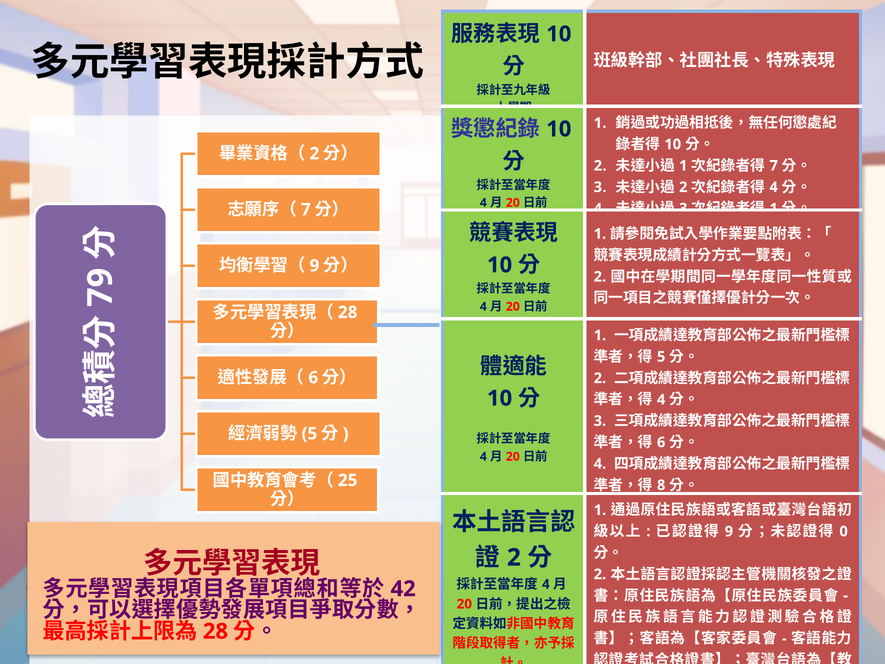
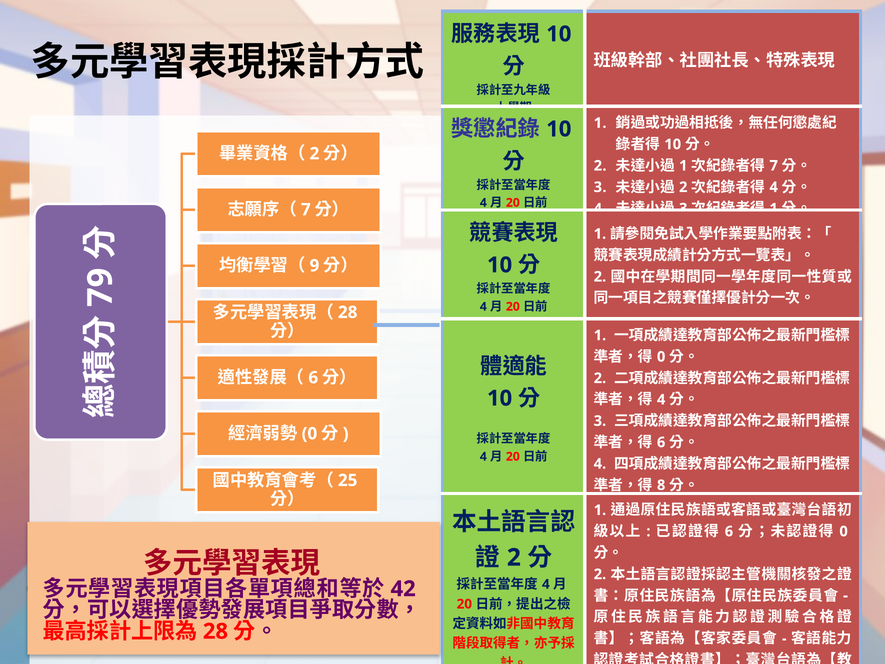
5 at (661, 357): 5 -> 0
5 at (309, 434): 5 -> 0
9 at (729, 531): 9 -> 6
